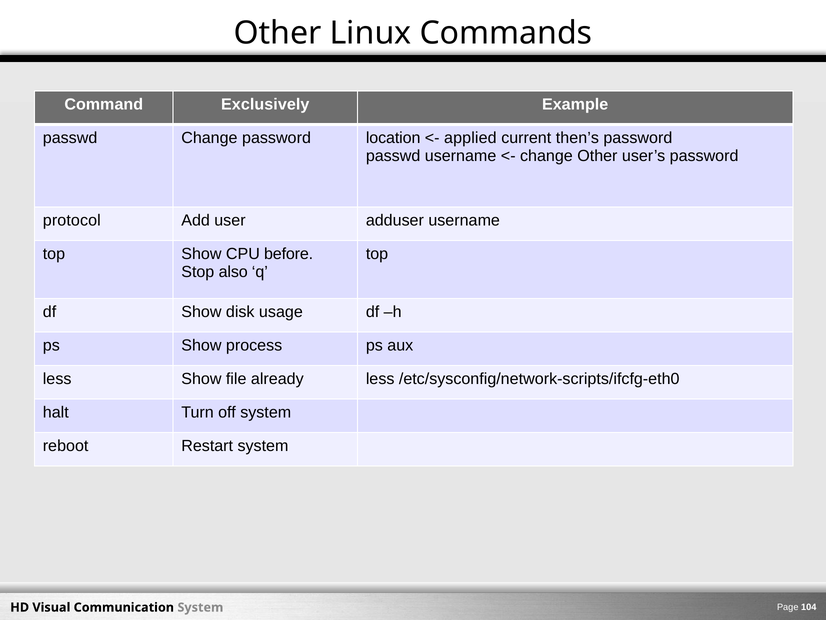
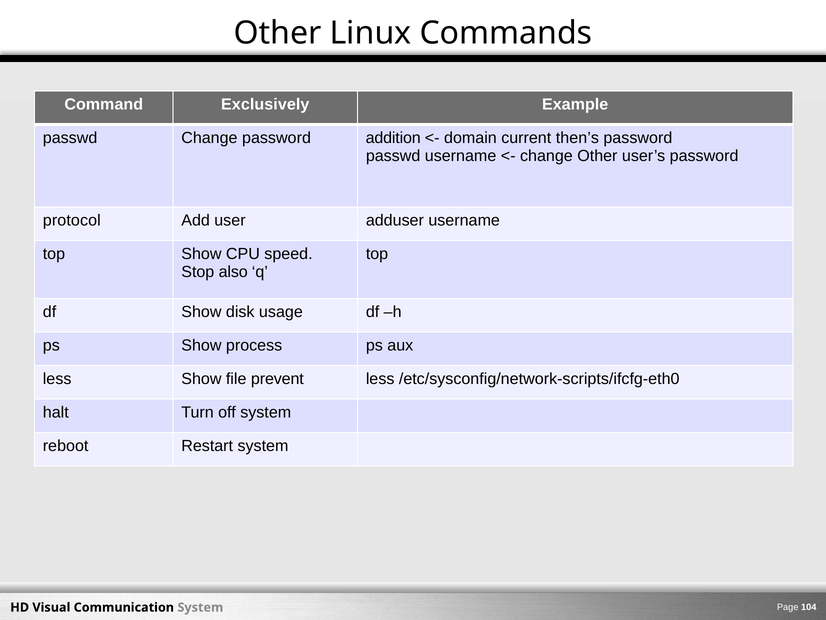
location: location -> addition
applied: applied -> domain
before: before -> speed
already: already -> prevent
